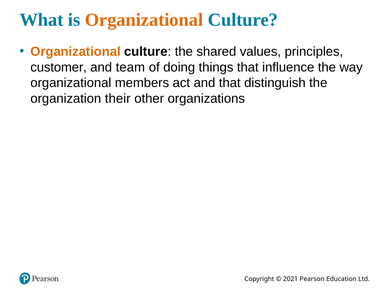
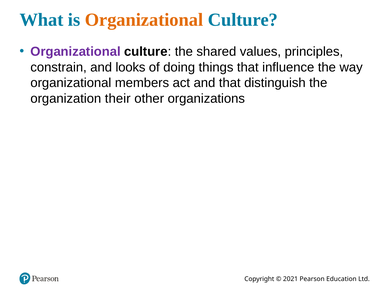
Organizational at (76, 51) colour: orange -> purple
customer: customer -> constrain
team: team -> looks
